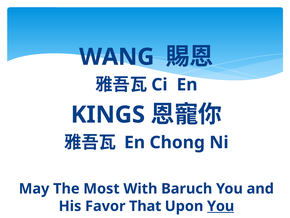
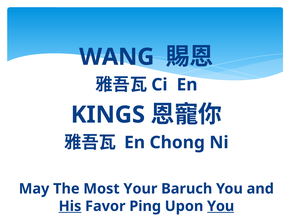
With: With -> Your
His underline: none -> present
That: That -> Ping
